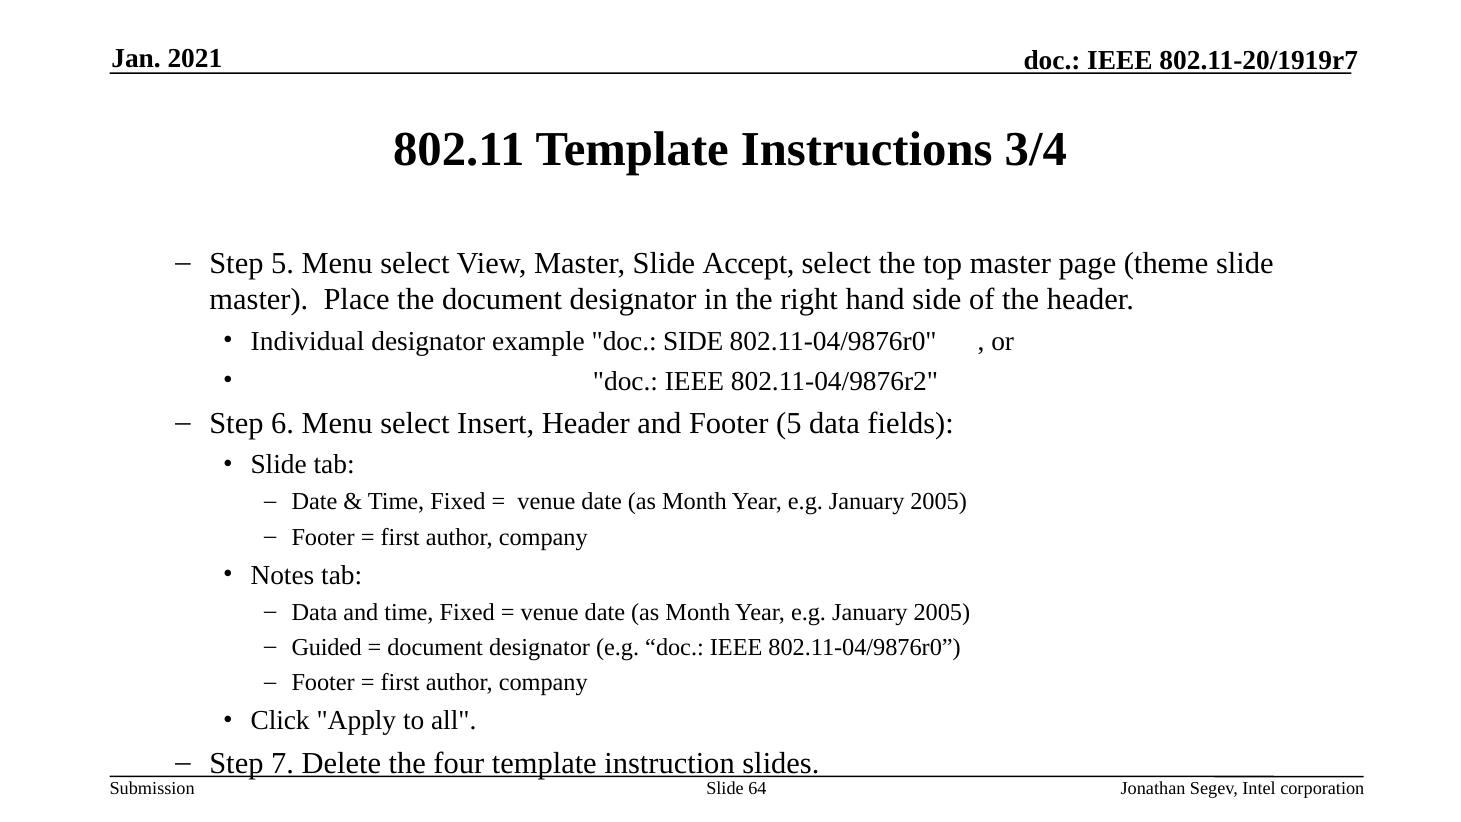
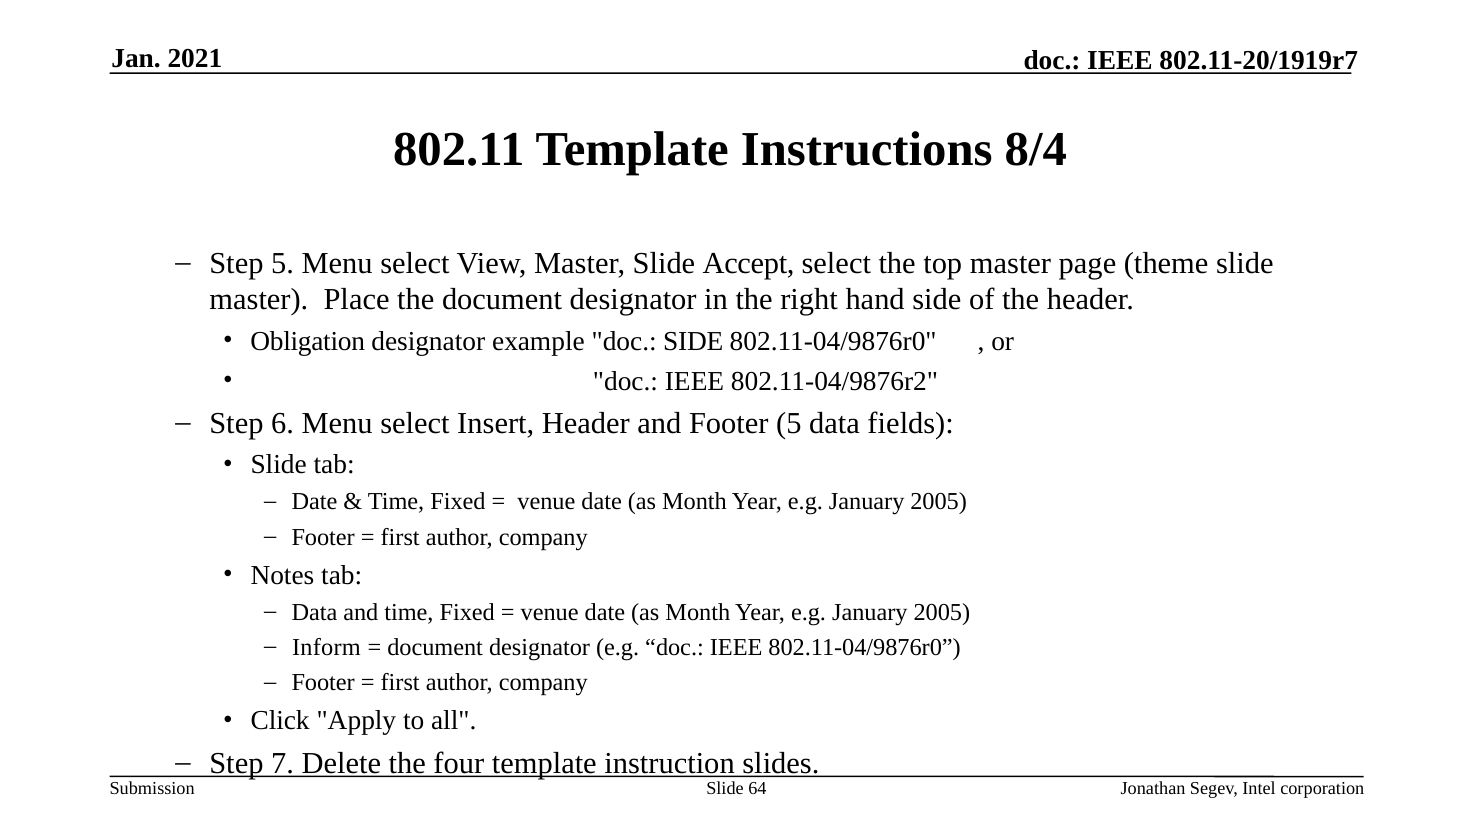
3/4: 3/4 -> 8/4
Individual: Individual -> Obligation
Guided: Guided -> Inform
